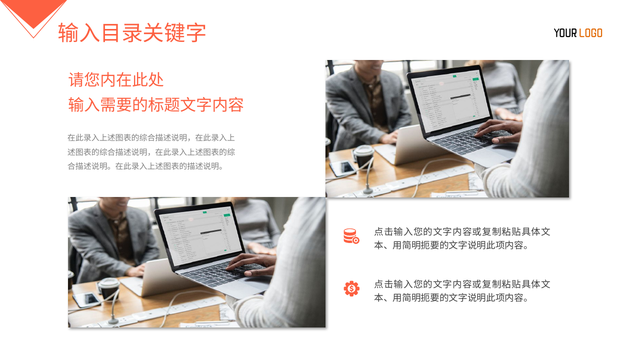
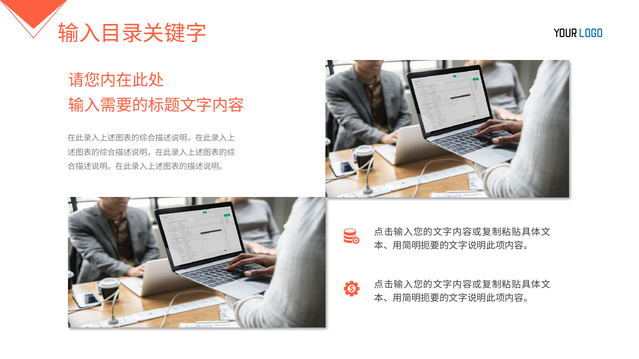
LOGO colour: orange -> blue
